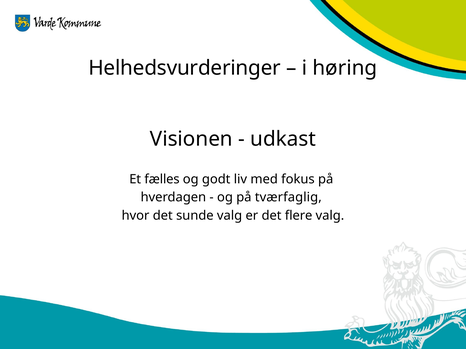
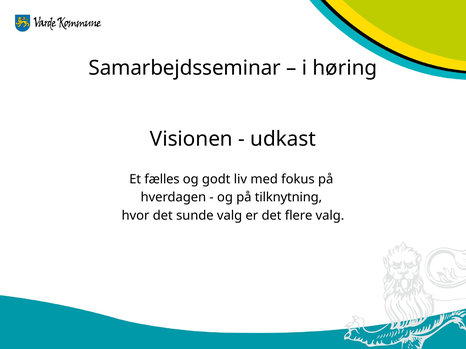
Helhedsvurderinger: Helhedsvurderinger -> Samarbejdsseminar
tværfaglig: tværfaglig -> tilknytning
